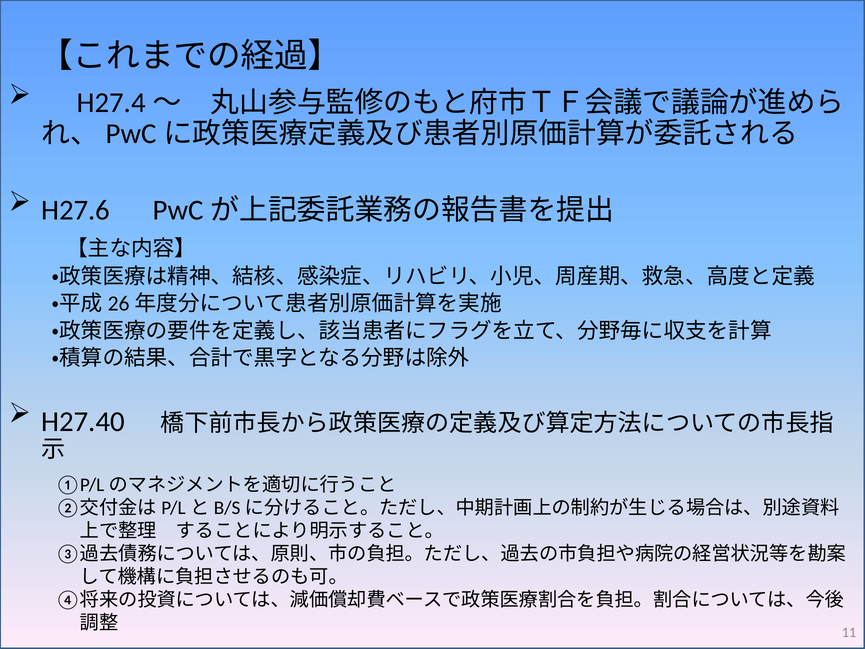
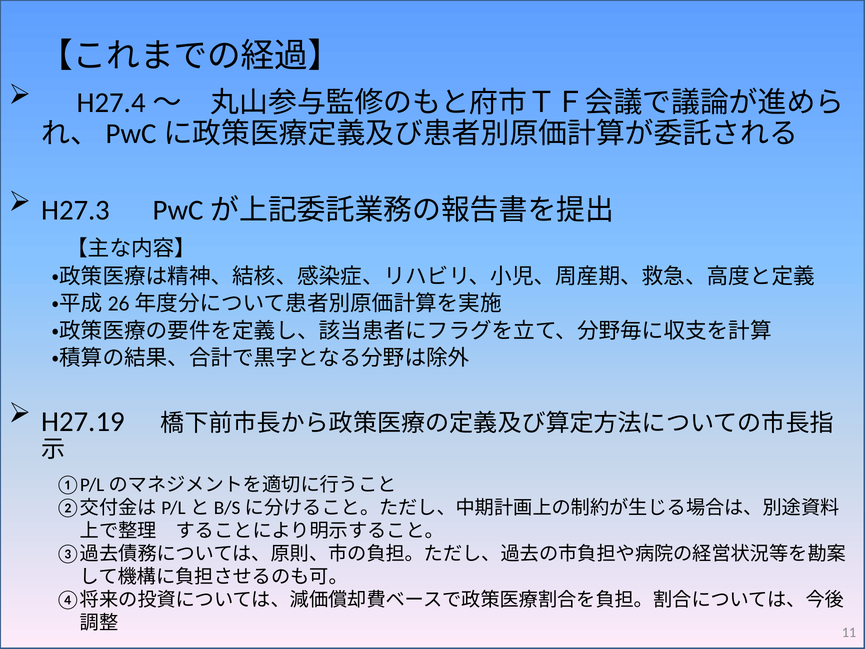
H27.6: H27.6 -> H27.3
H27.40: H27.40 -> H27.19
